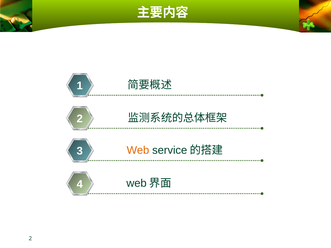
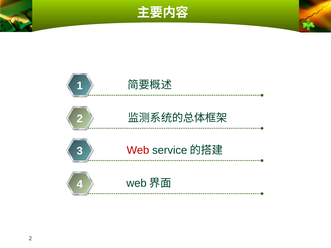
Web colour: orange -> red
